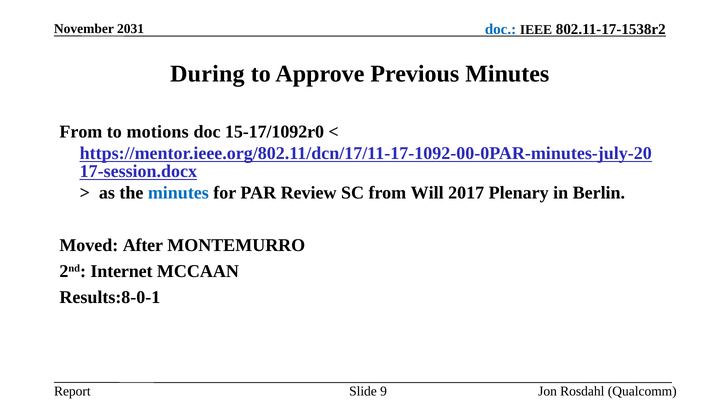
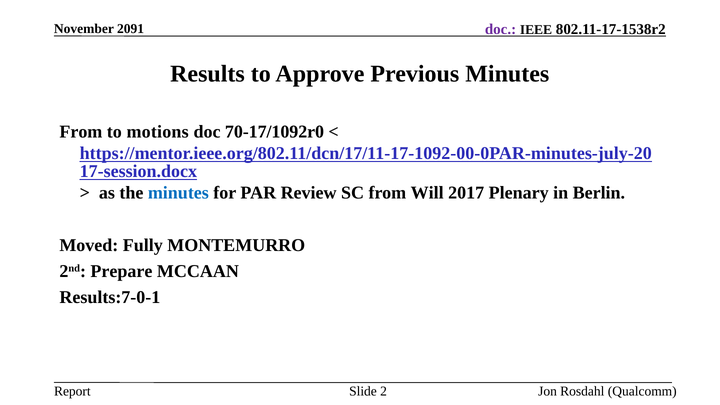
doc at (501, 29) colour: blue -> purple
2031: 2031 -> 2091
During: During -> Results
15-17/1092r0: 15-17/1092r0 -> 70-17/1092r0
After: After -> Fully
Internet: Internet -> Prepare
Results:8-0-1: Results:8-0-1 -> Results:7-0-1
9: 9 -> 2
